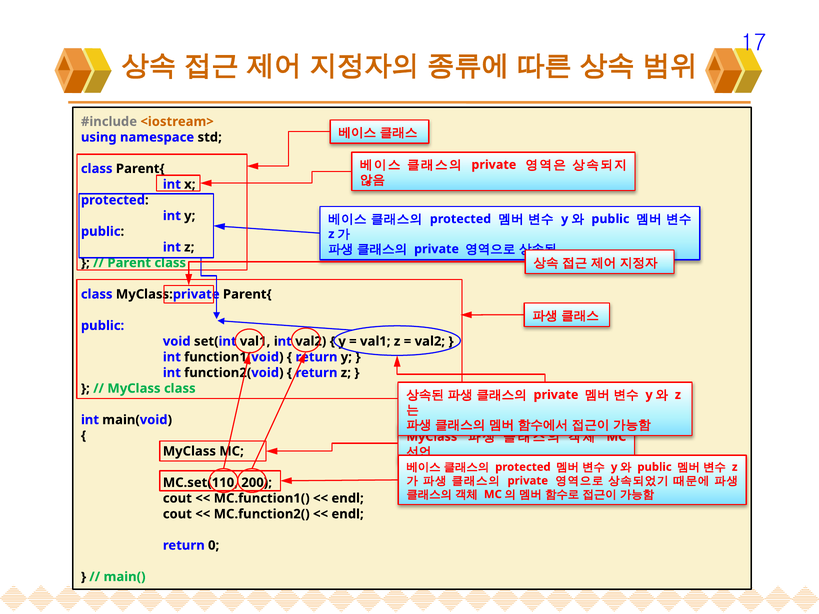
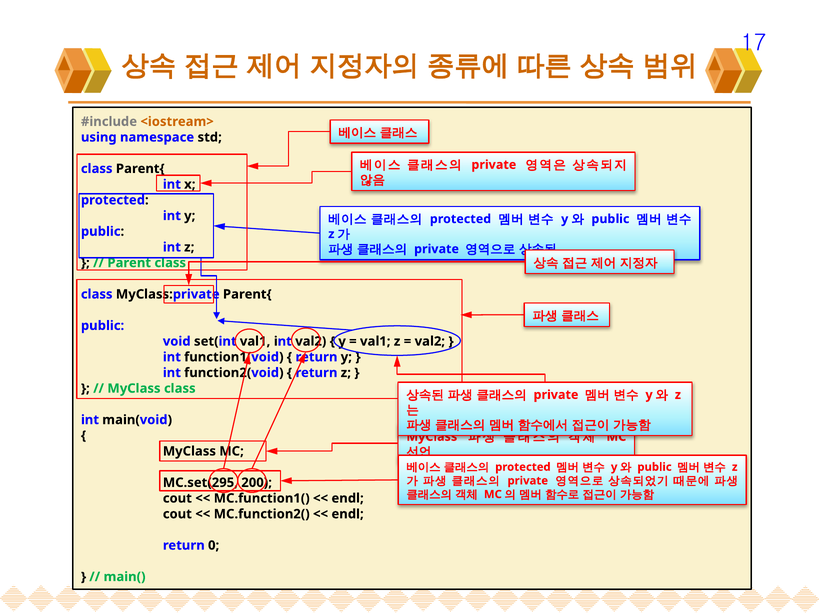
MC.set(110: MC.set(110 -> MC.set(295
